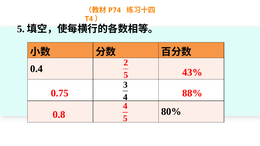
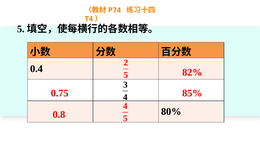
43%: 43% -> 82%
88%: 88% -> 85%
